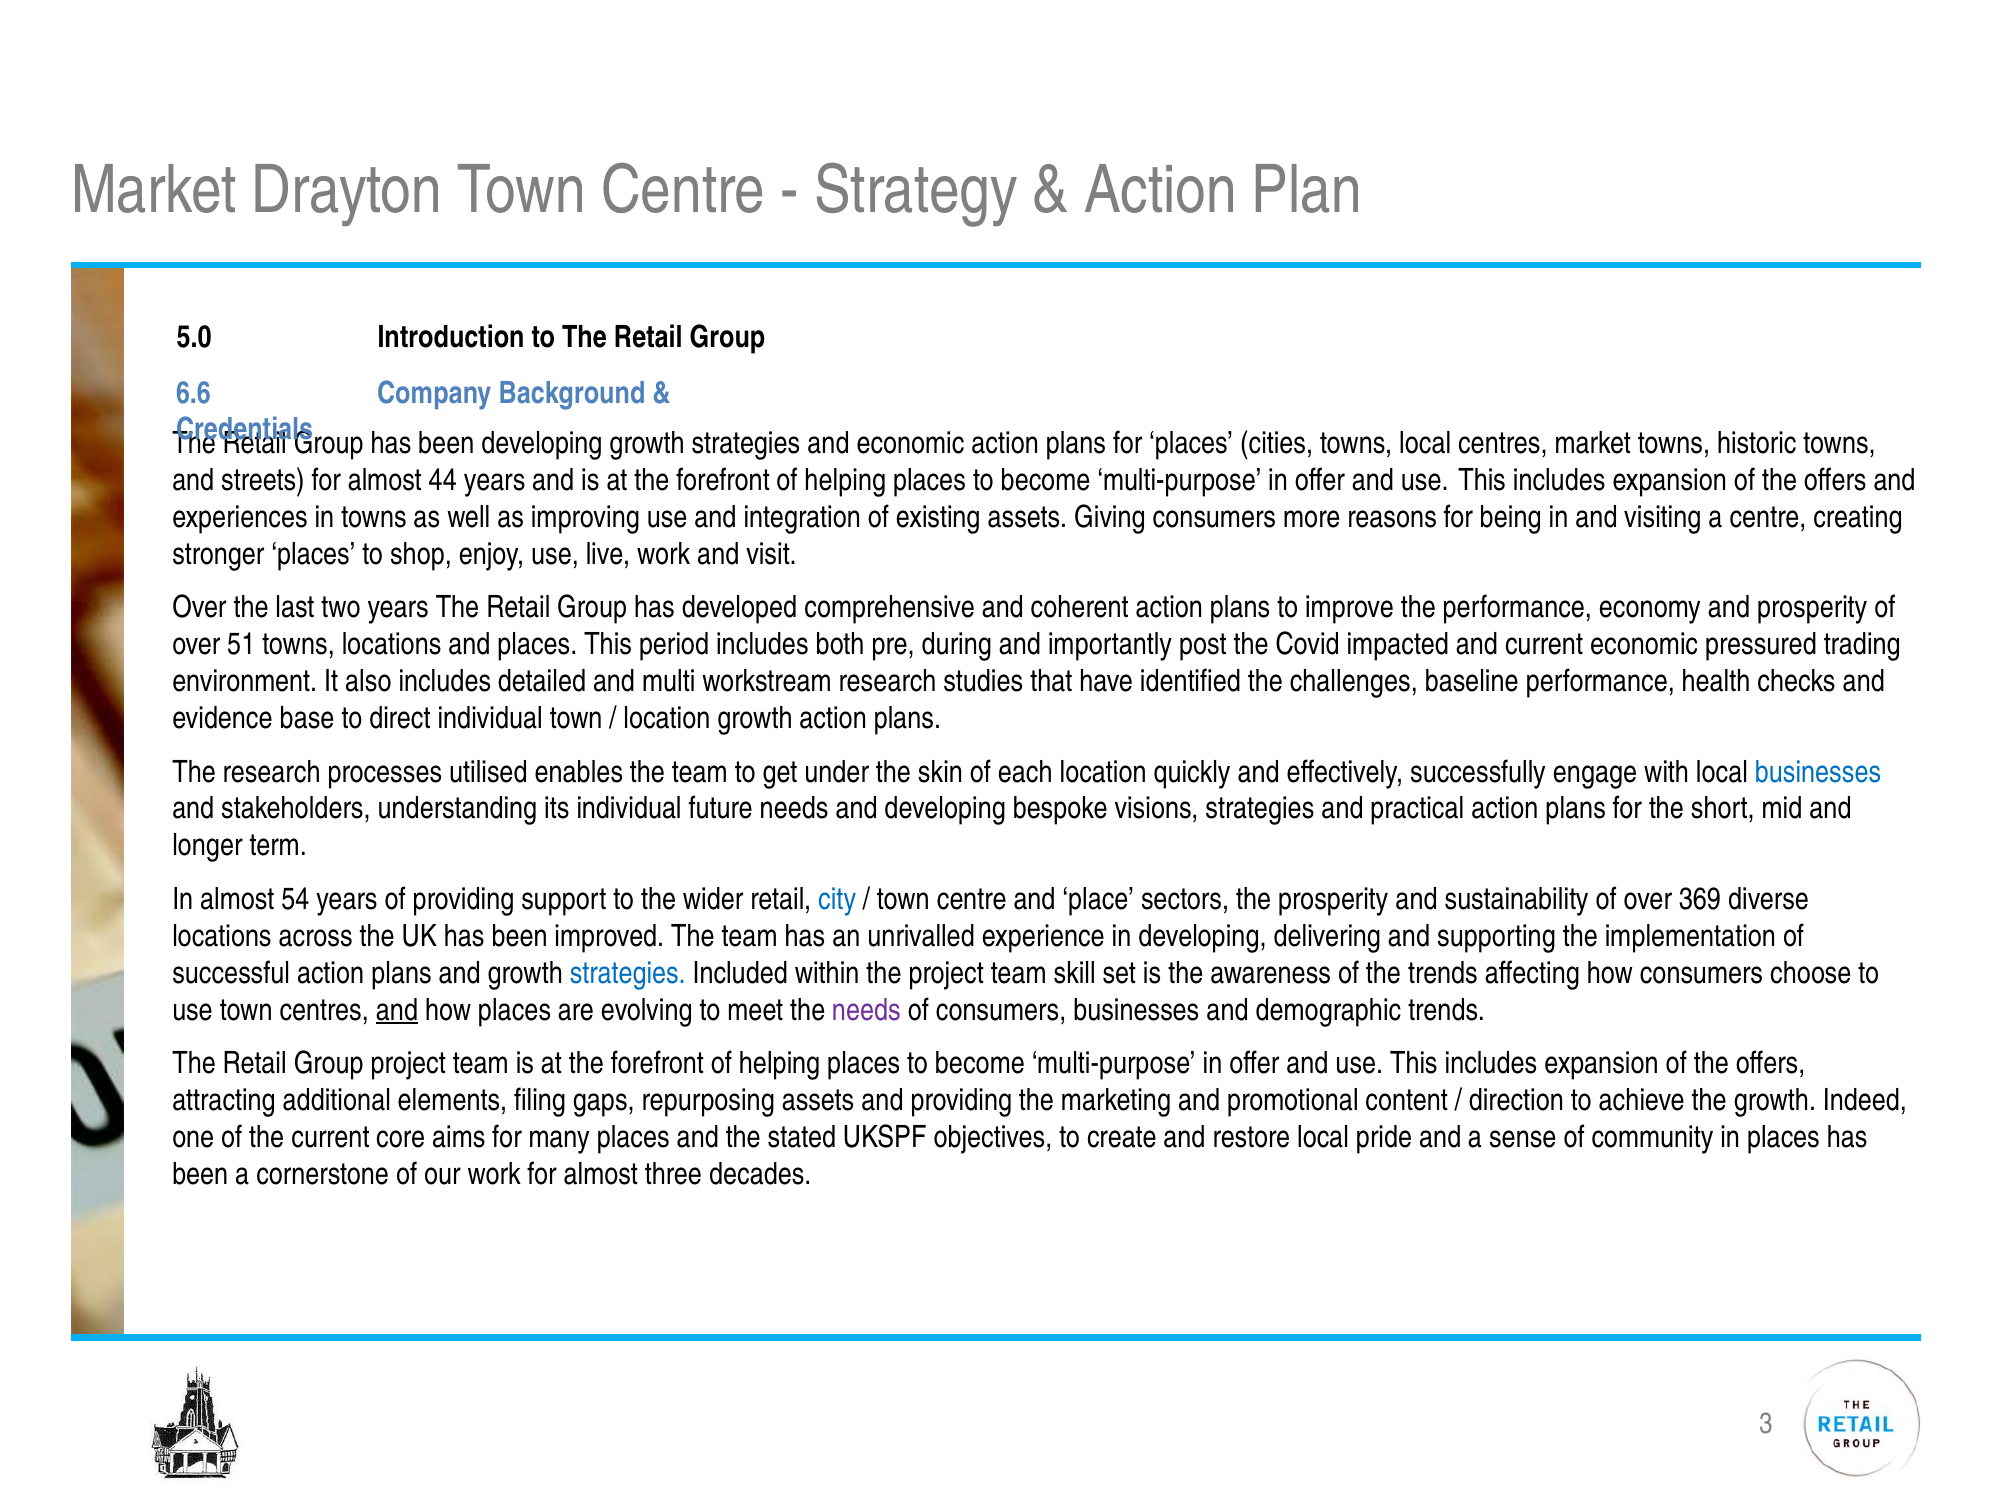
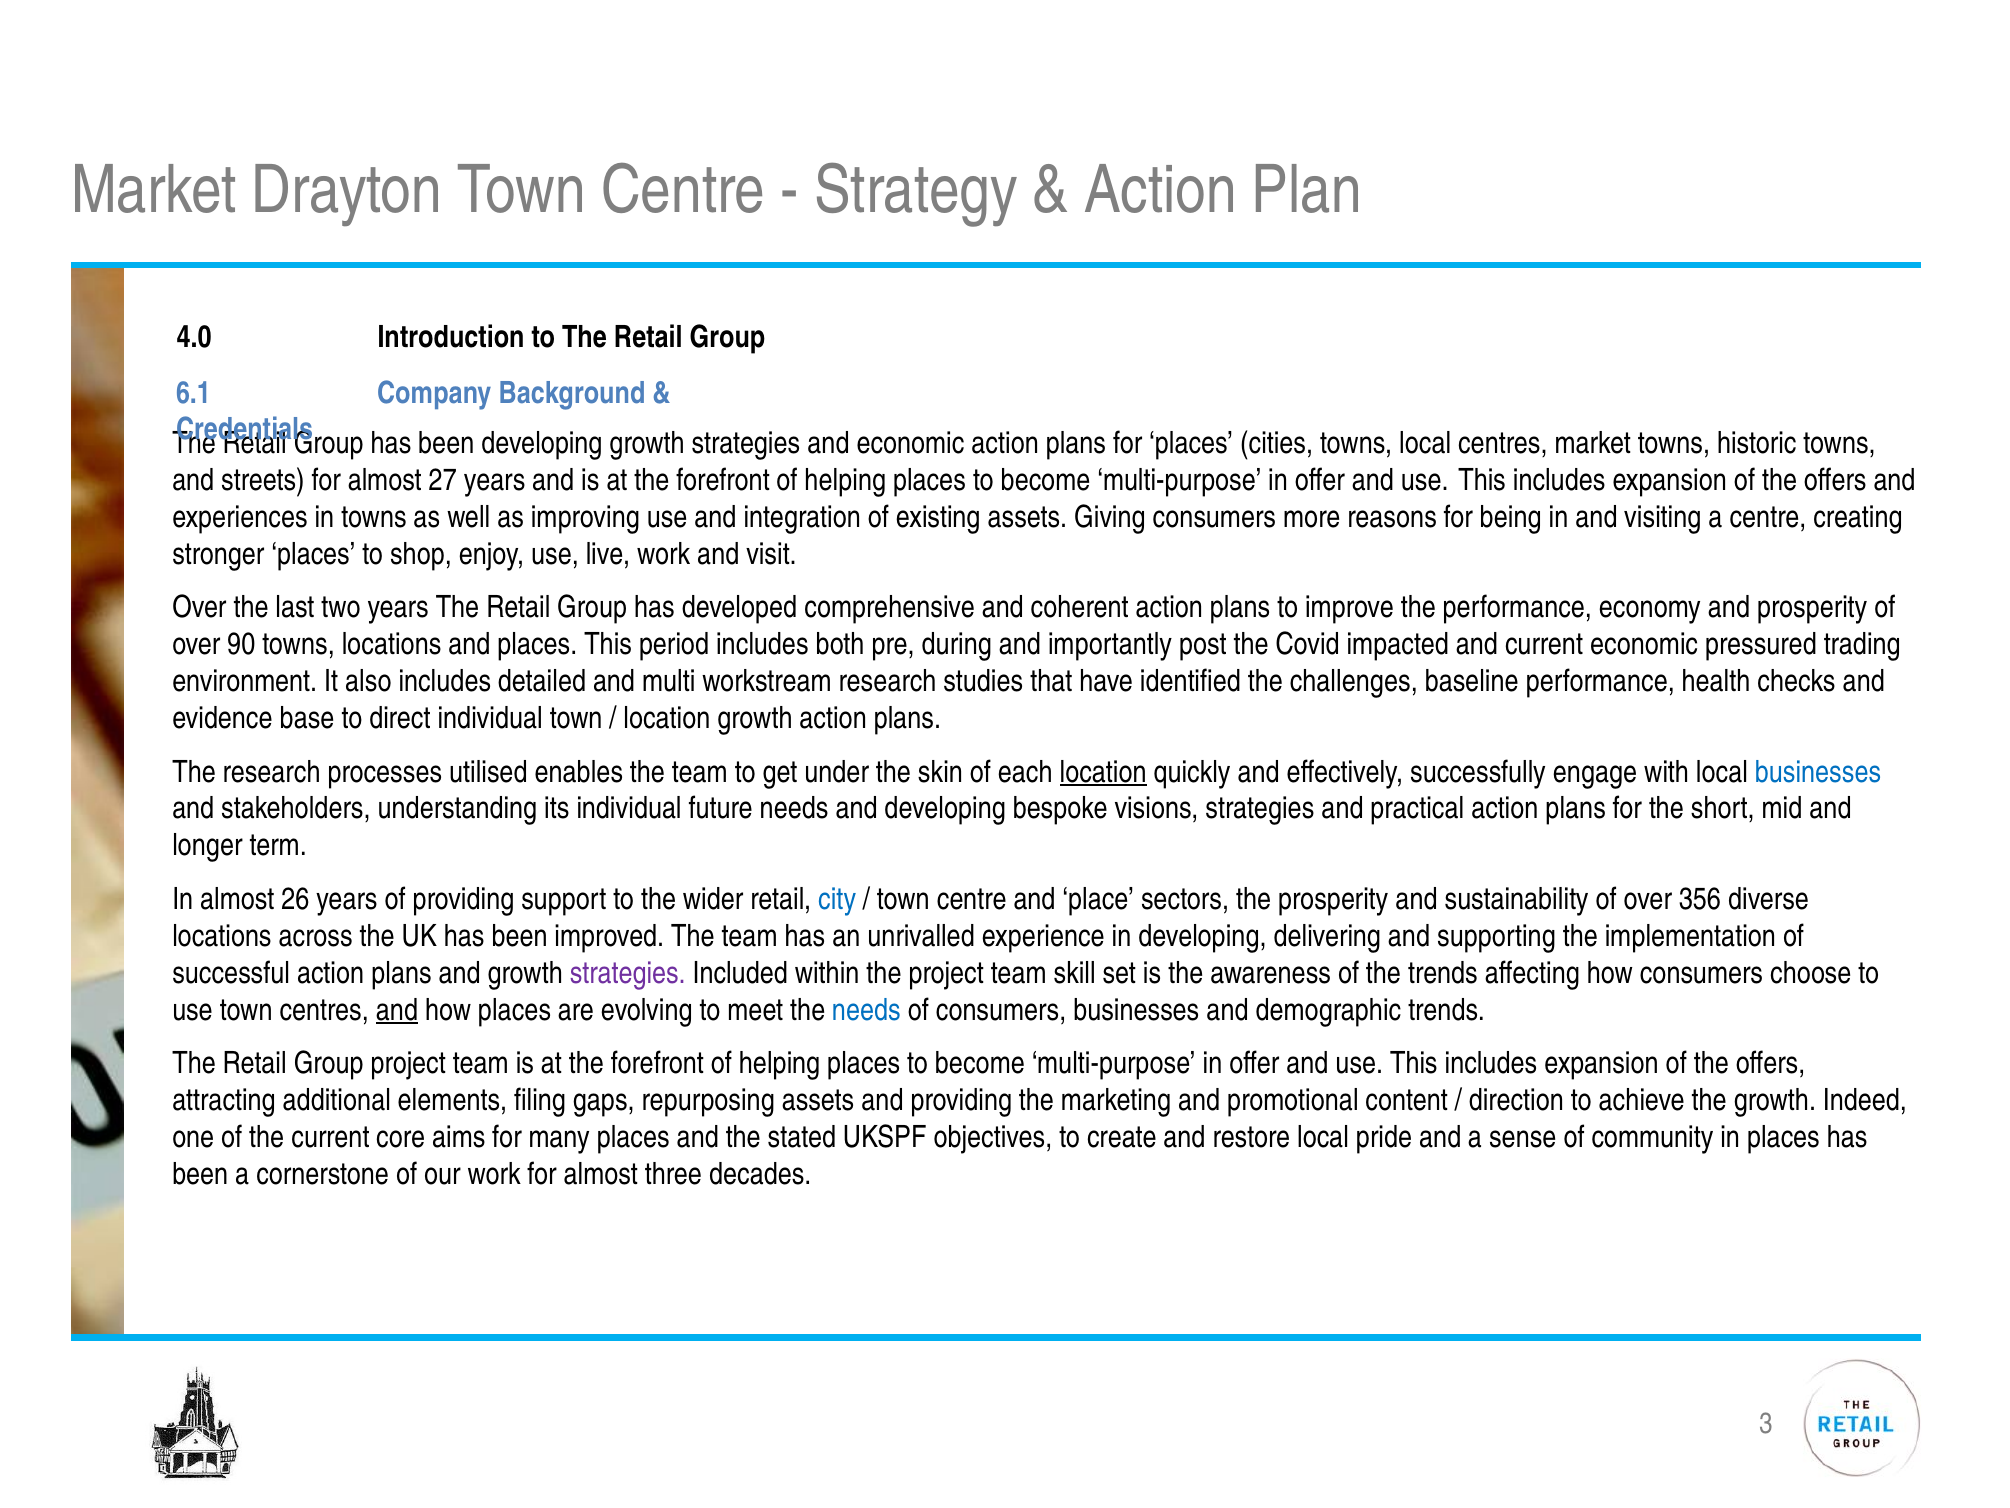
5.0: 5.0 -> 4.0
6.6: 6.6 -> 6.1
44: 44 -> 27
51: 51 -> 90
location at (1103, 772) underline: none -> present
54: 54 -> 26
369: 369 -> 356
strategies at (628, 973) colour: blue -> purple
needs at (866, 1010) colour: purple -> blue
